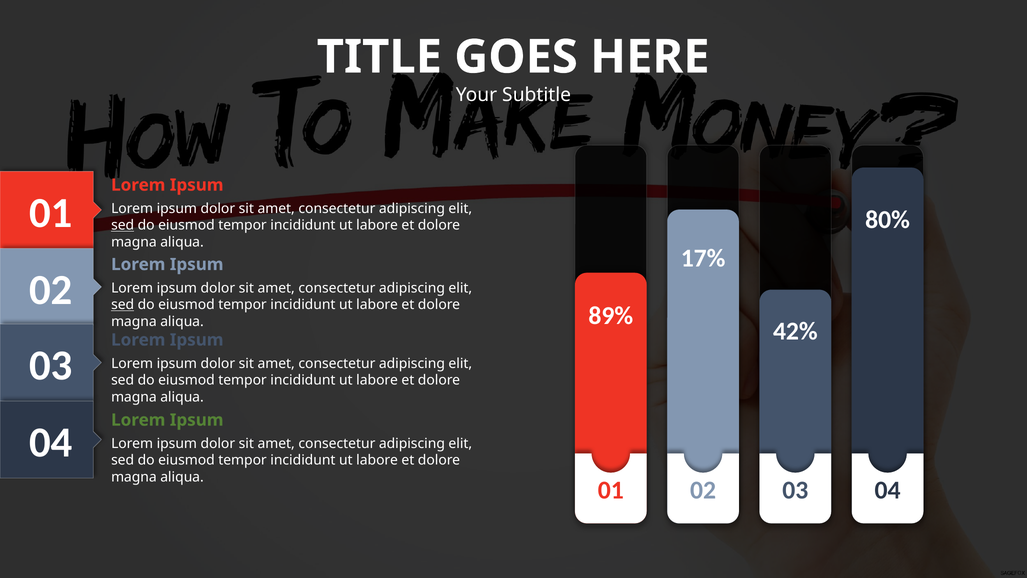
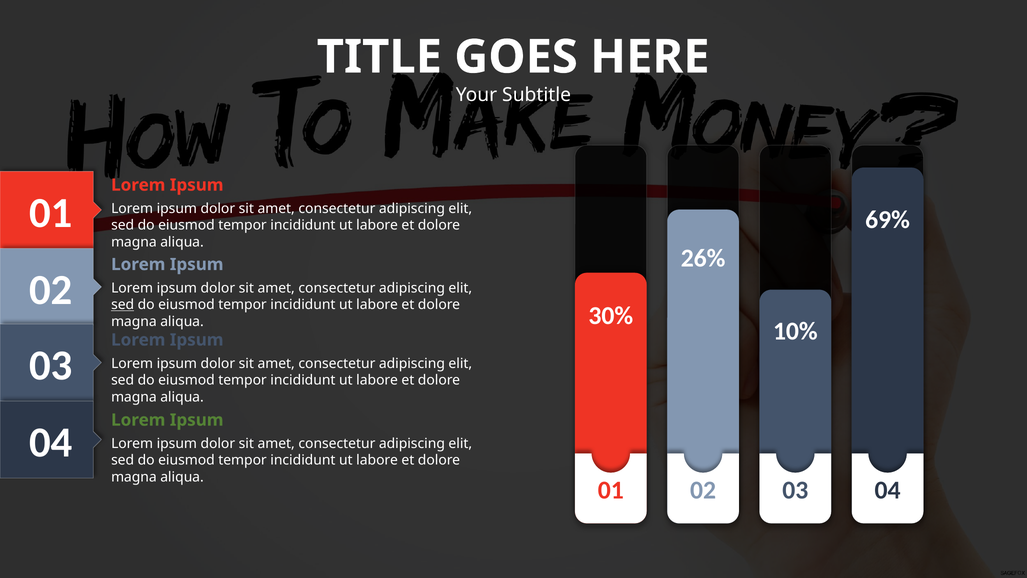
80%: 80% -> 69%
sed at (123, 225) underline: present -> none
17%: 17% -> 26%
89%: 89% -> 30%
42%: 42% -> 10%
